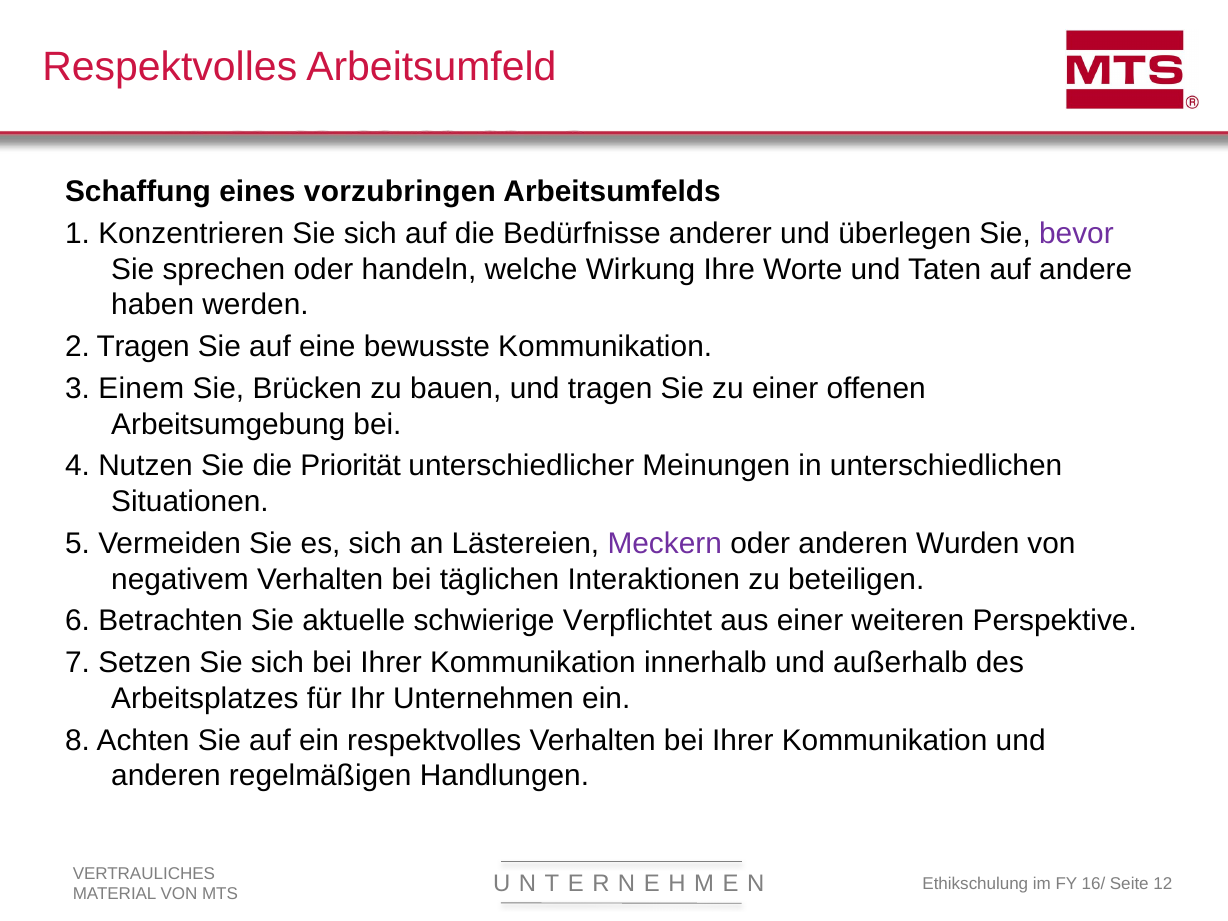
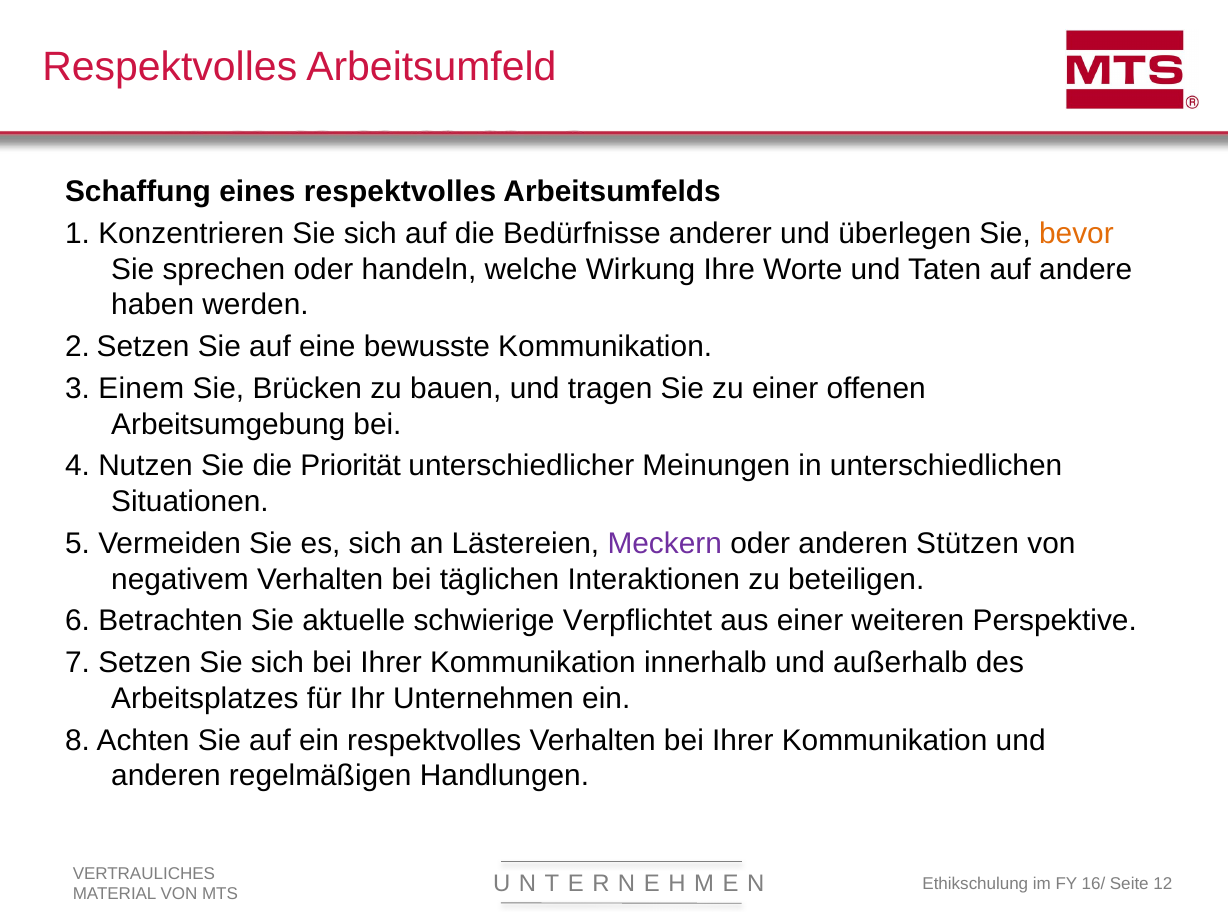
eines vorzubringen: vorzubringen -> respektvolles
bevor colour: purple -> orange
2 Tragen: Tragen -> Setzen
Wurden: Wurden -> Stützen
